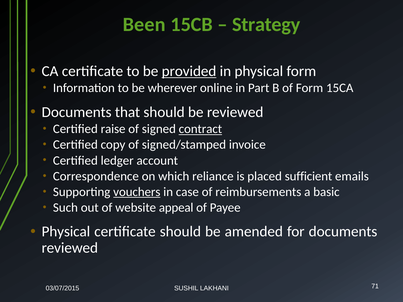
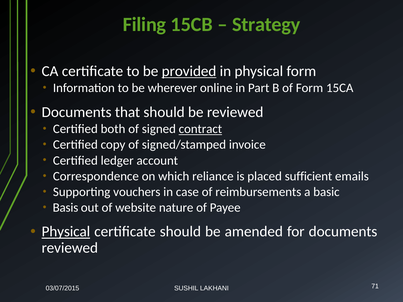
Been: Been -> Filing
raise: raise -> both
vouchers underline: present -> none
Such: Such -> Basis
appeal: appeal -> nature
Physical at (66, 232) underline: none -> present
